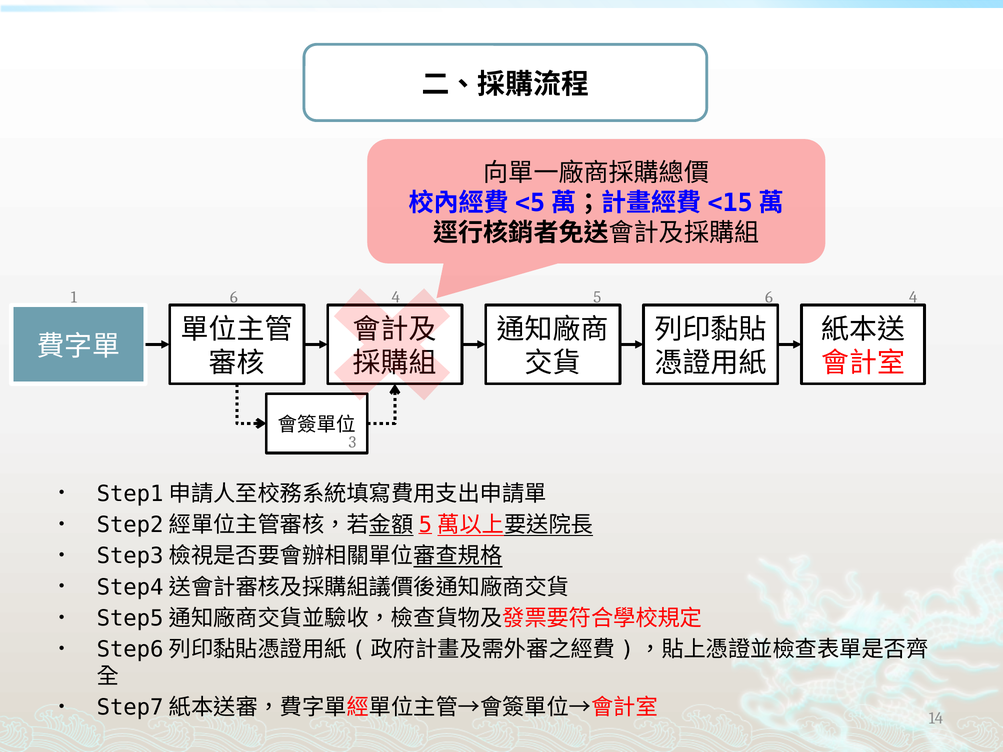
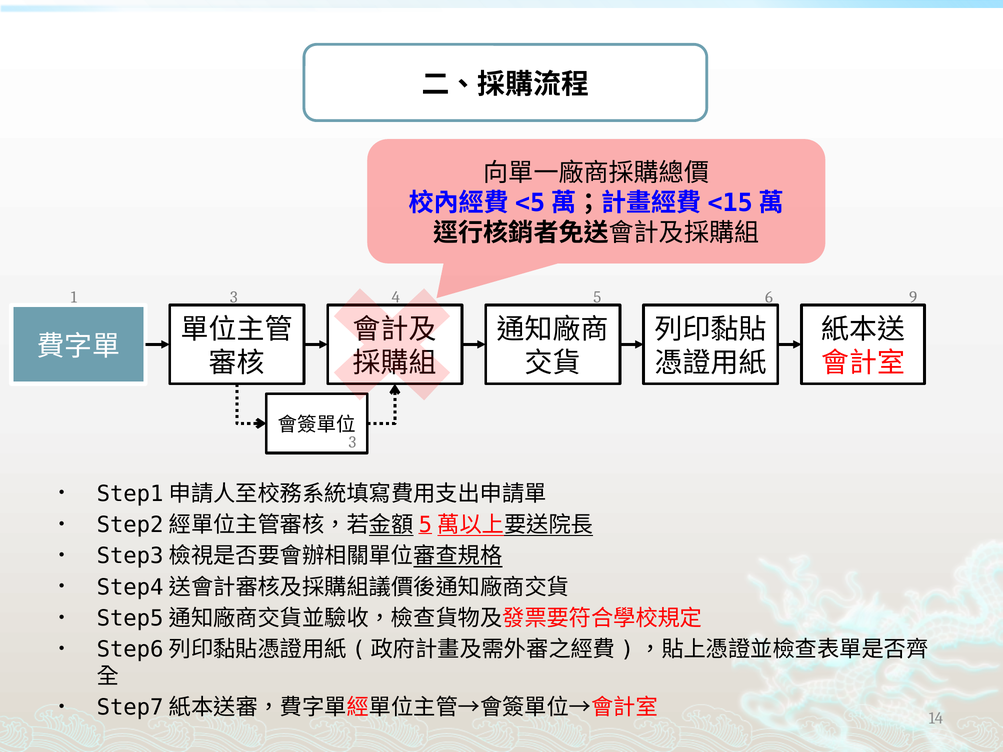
1 6: 6 -> 3
4 at (913, 297): 4 -> 9
